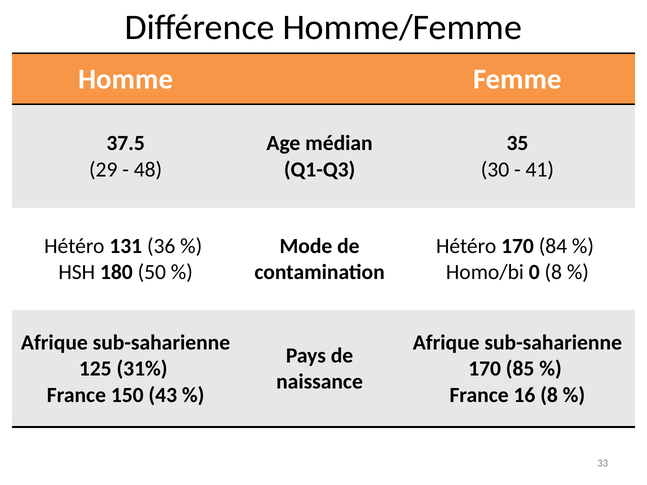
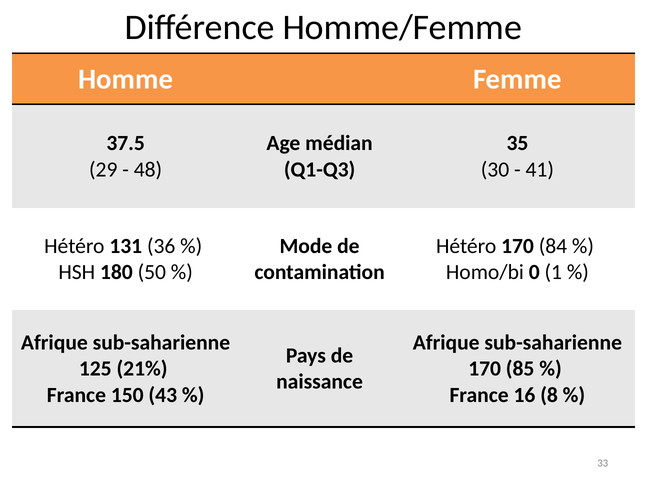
0 8: 8 -> 1
31%: 31% -> 21%
